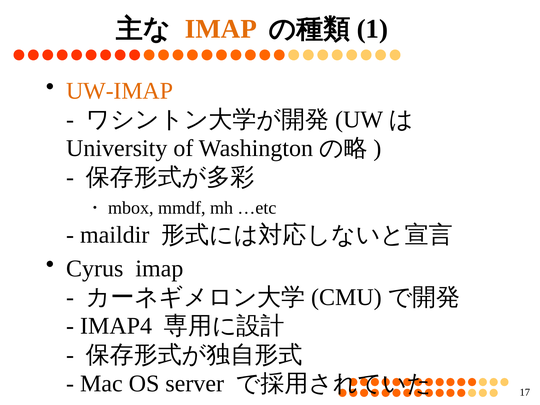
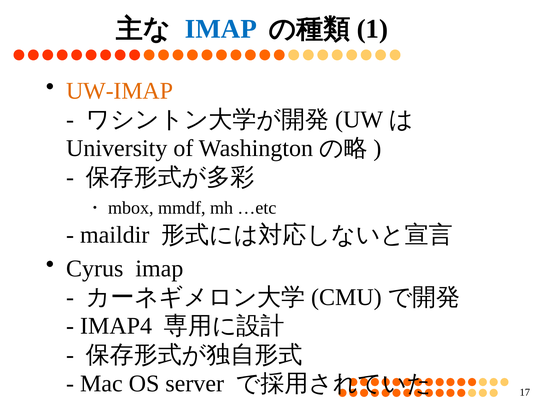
IMAP at (221, 29) colour: orange -> blue
